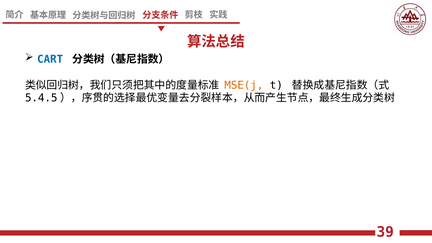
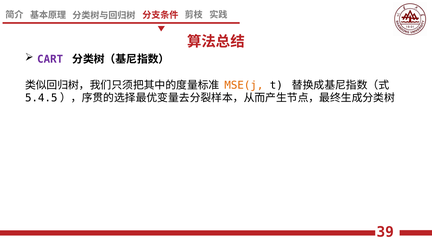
CART colour: blue -> purple
